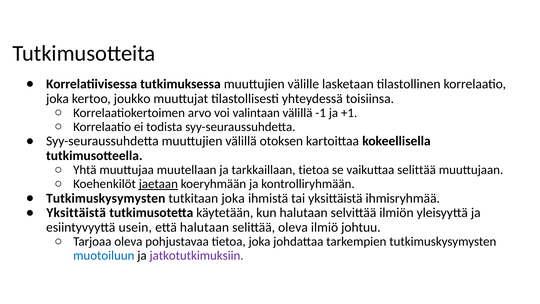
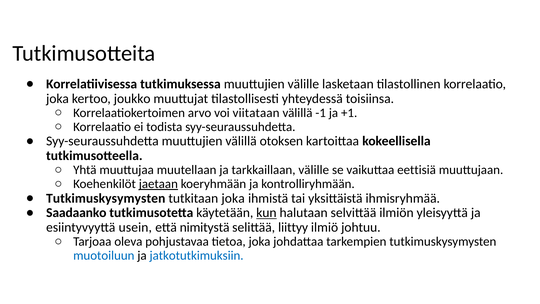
valintaan: valintaan -> viitataan
tarkkaillaan tietoa: tietoa -> välille
vaikuttaa selittää: selittää -> eettisiä
Yksittäistä at (76, 213): Yksittäistä -> Saadaanko
kun underline: none -> present
että halutaan: halutaan -> nimitystä
selittää oleva: oleva -> liittyy
jatkotutkimuksiin colour: purple -> blue
